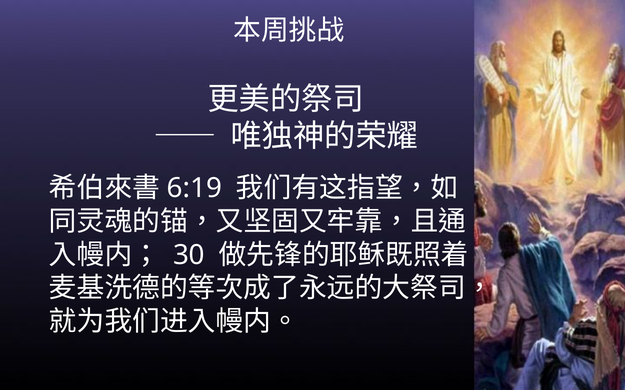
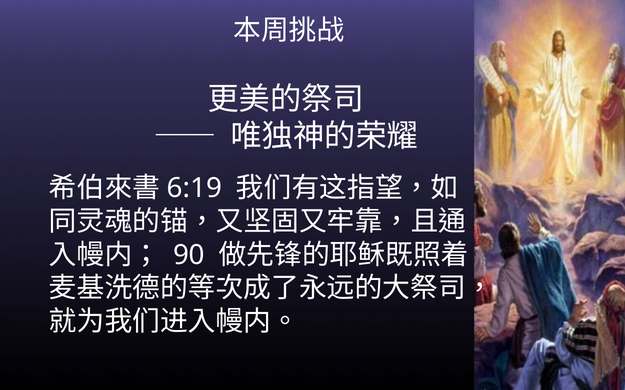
30: 30 -> 90
